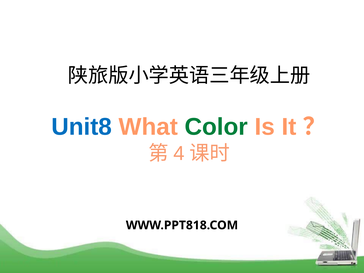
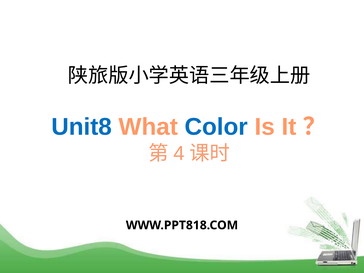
Color colour: green -> blue
